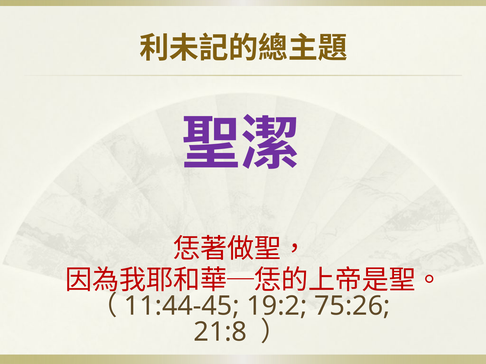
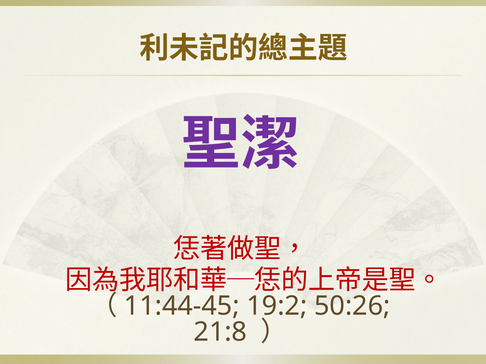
75:26: 75:26 -> 50:26
